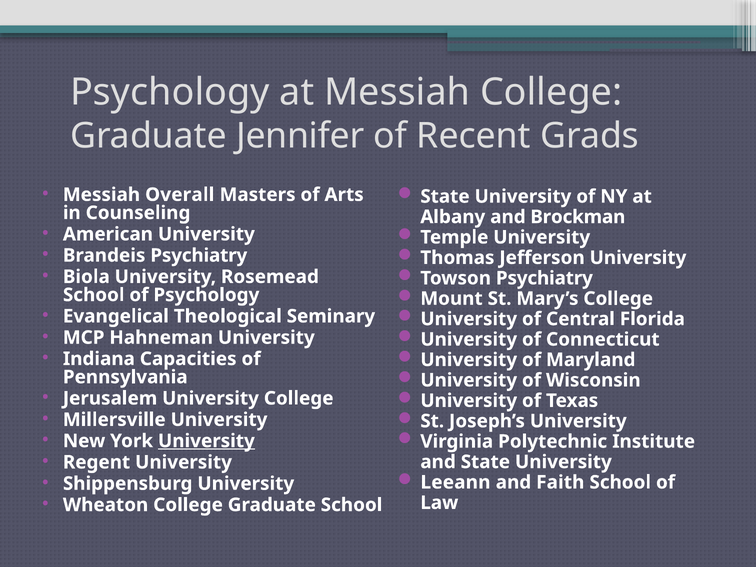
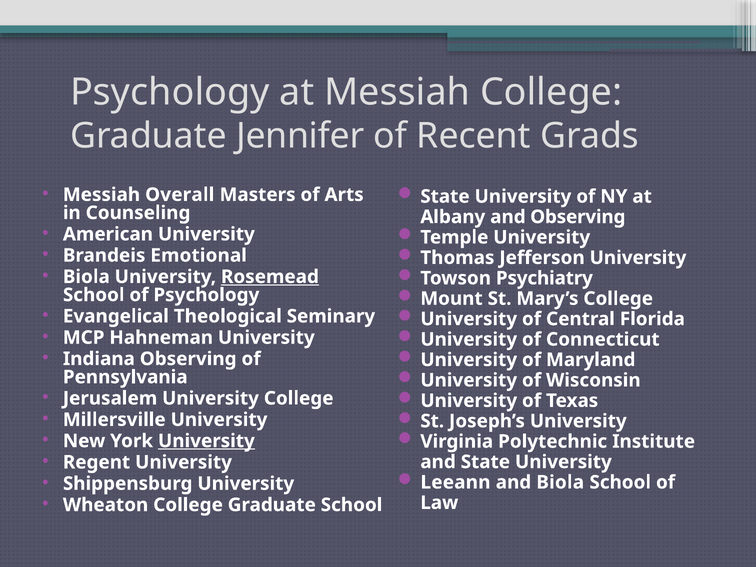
and Brockman: Brockman -> Observing
Brandeis Psychiatry: Psychiatry -> Emotional
Rosemead underline: none -> present
Indiana Capacities: Capacities -> Observing
and Faith: Faith -> Biola
